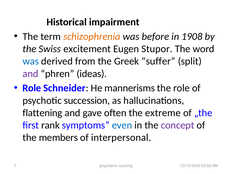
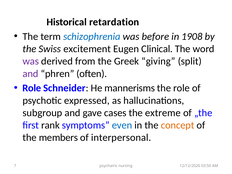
impairment: impairment -> retardation
schizophrenia colour: orange -> blue
Stupor: Stupor -> Clinical
was at (31, 61) colour: blue -> purple
suffer: suffer -> giving
ideas: ideas -> often
succession: succession -> expressed
flattening: flattening -> subgroup
often: often -> cases
concept colour: purple -> orange
